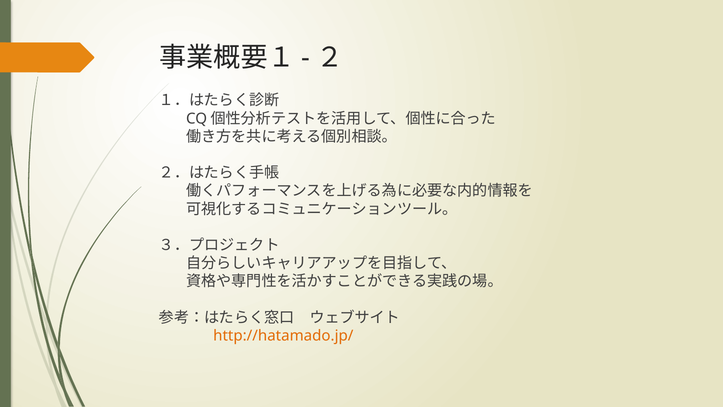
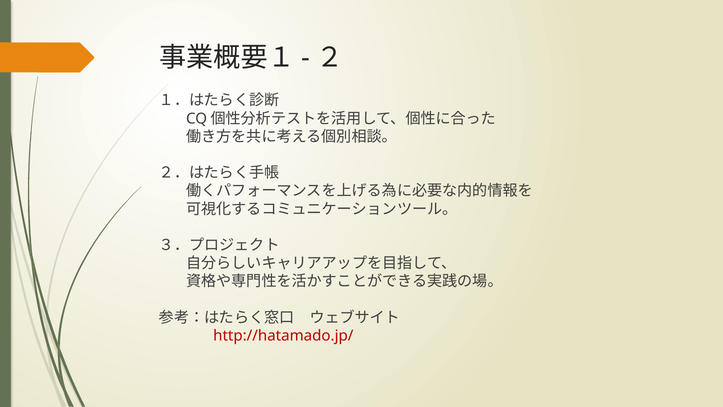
http://hatamado.jp/ colour: orange -> red
